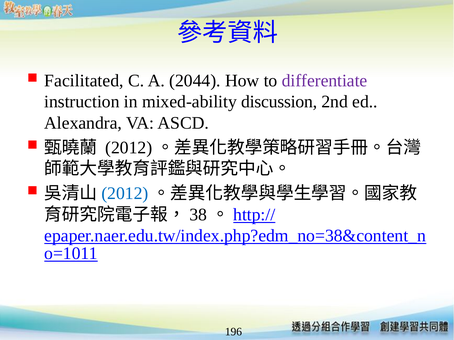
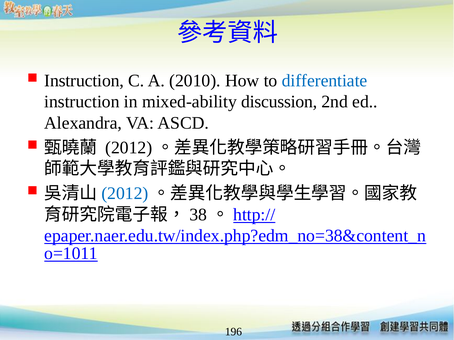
Facilitated at (84, 81): Facilitated -> Instruction
2044: 2044 -> 2010
differentiate colour: purple -> blue
